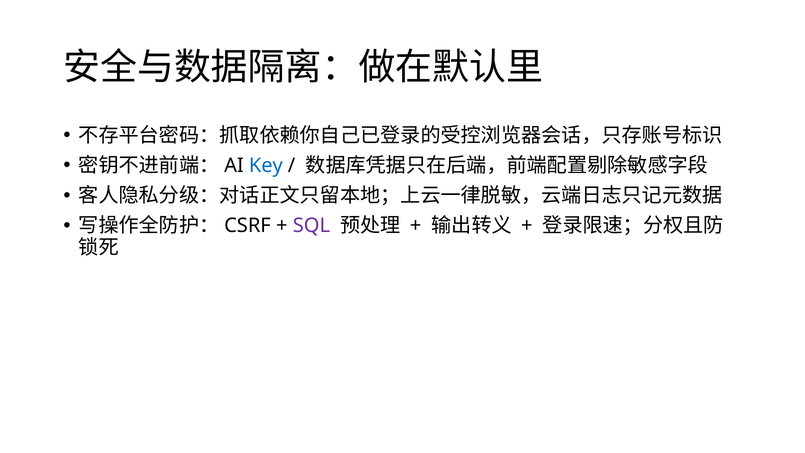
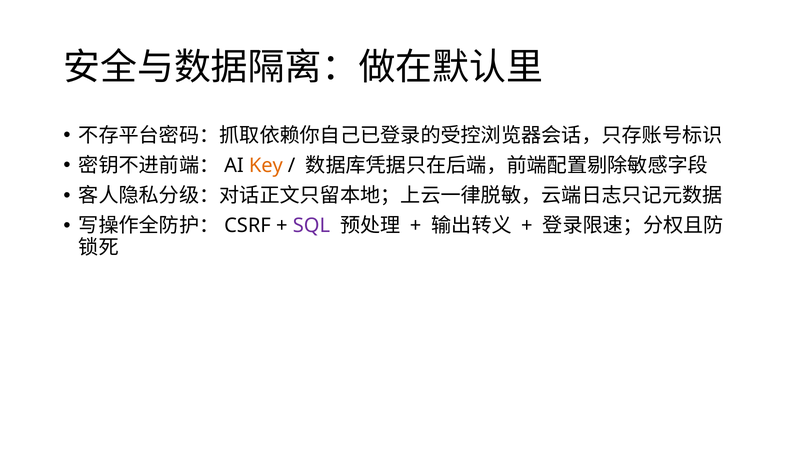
Key colour: blue -> orange
